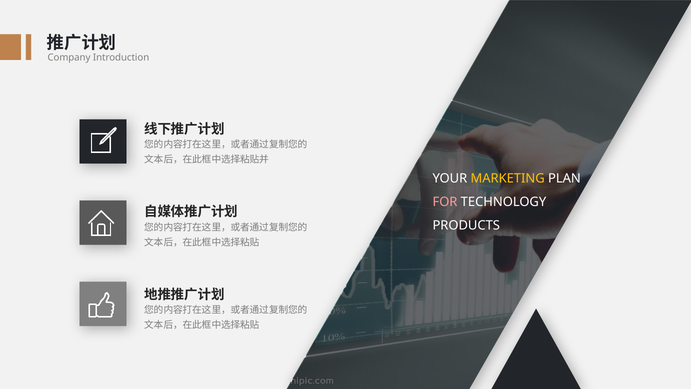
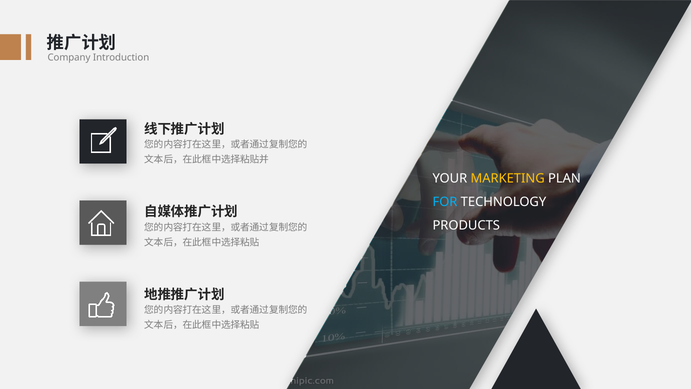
FOR colour: pink -> light blue
